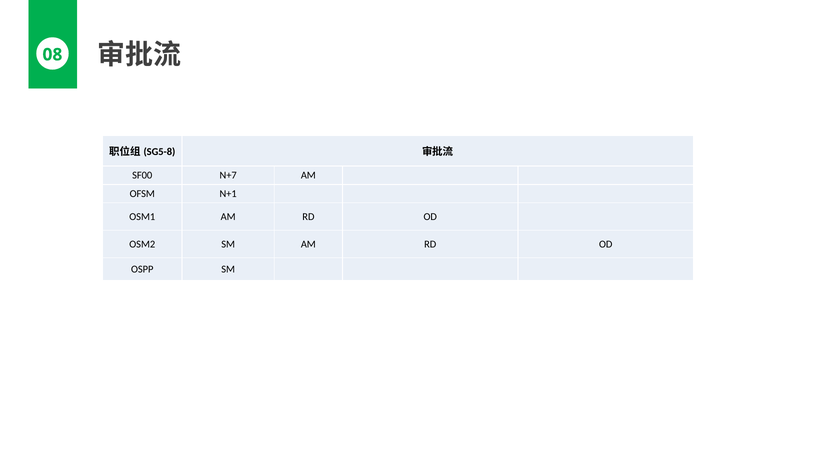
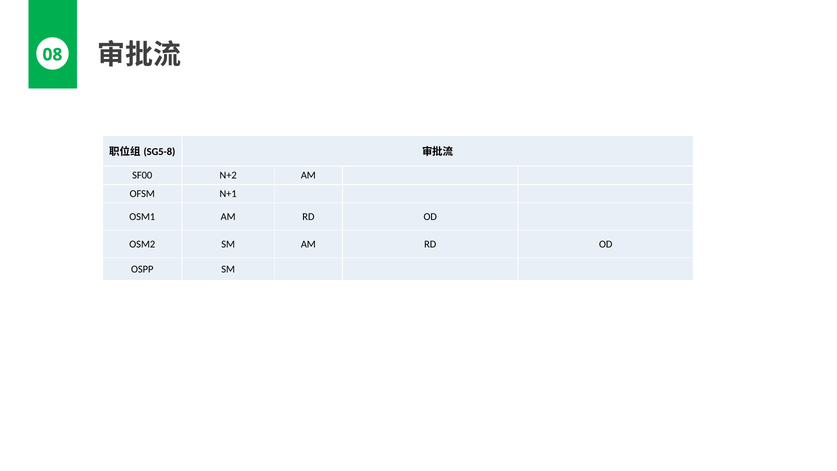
N+7: N+7 -> N+2
